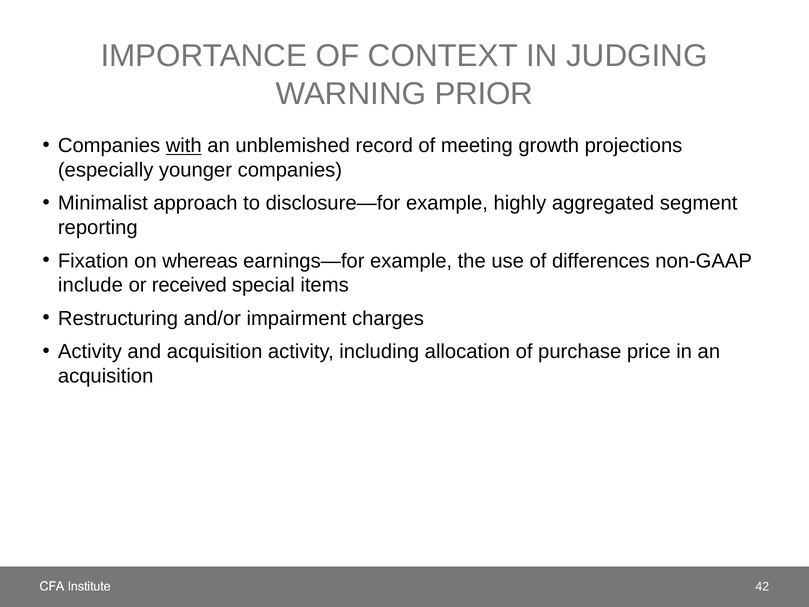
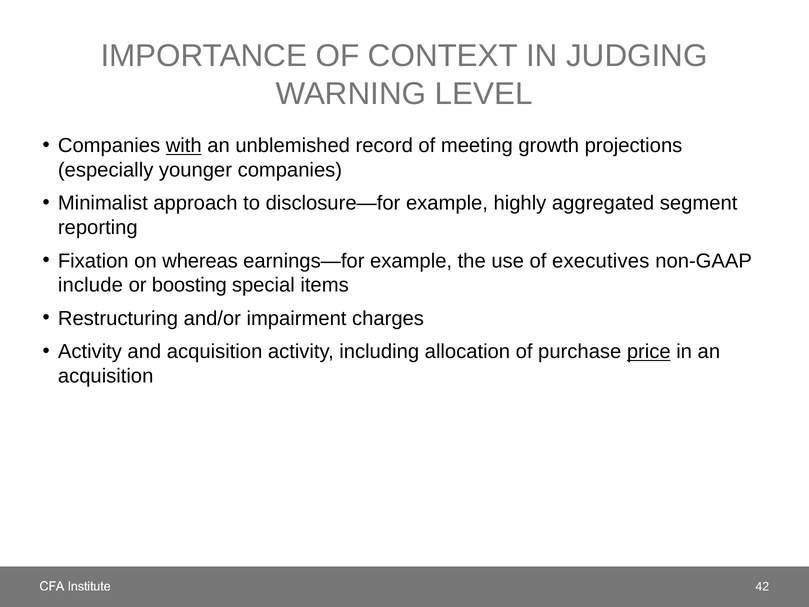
PRIOR: PRIOR -> LEVEL
differences: differences -> executives
received: received -> boosting
price underline: none -> present
